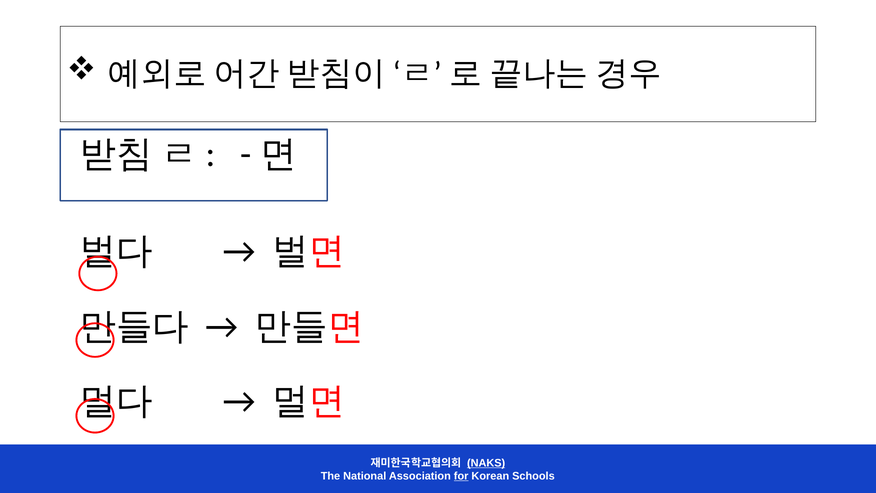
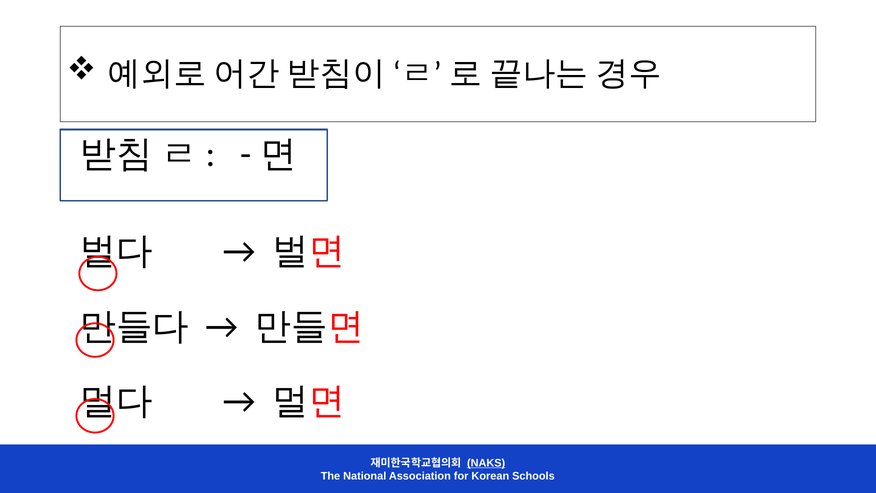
for underline: present -> none
